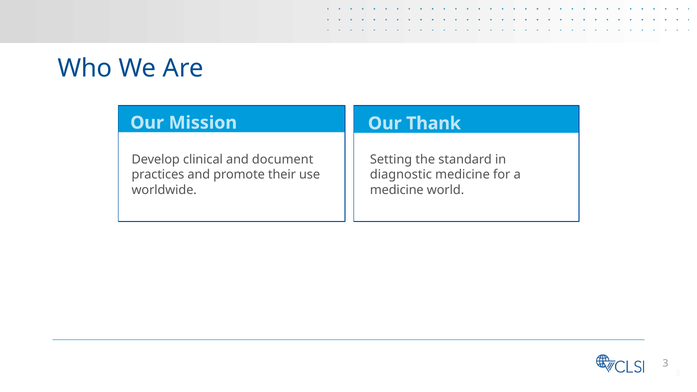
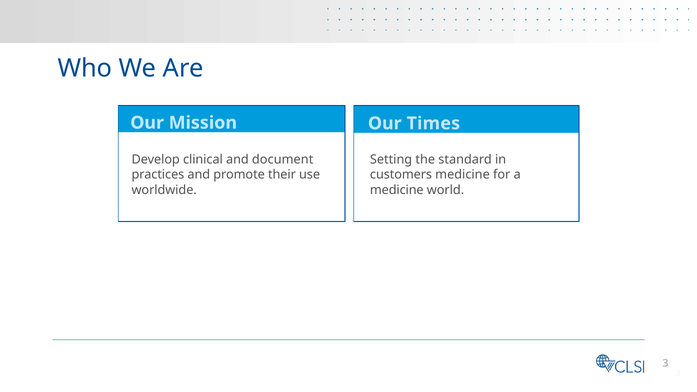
Thank: Thank -> Times
diagnostic: diagnostic -> customers
